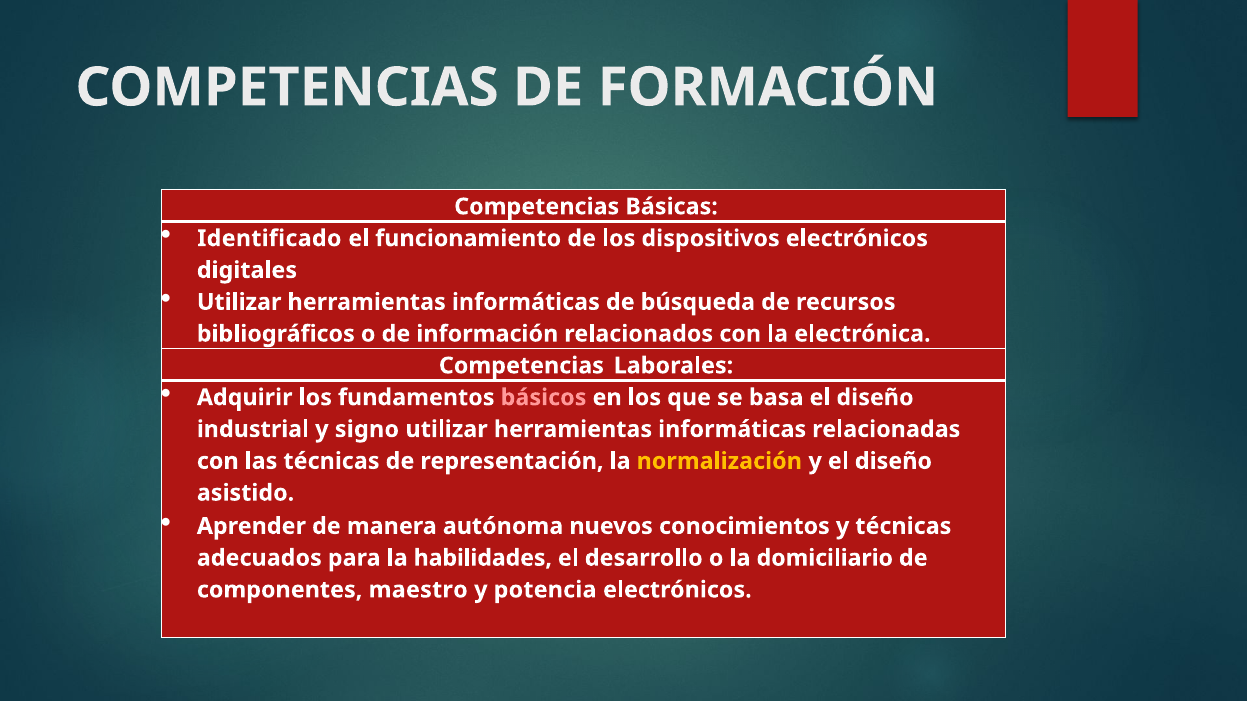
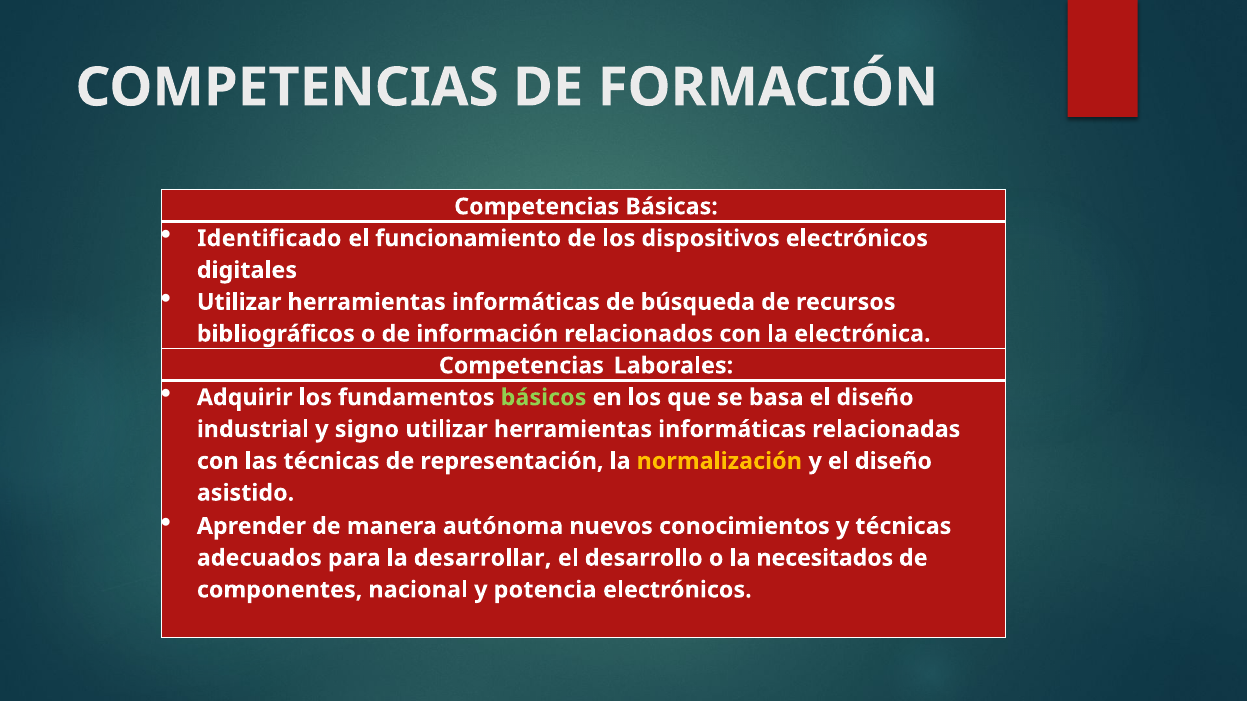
básicos colour: pink -> light green
habilidades: habilidades -> desarrollar
domiciliario: domiciliario -> necesitados
maestro: maestro -> nacional
